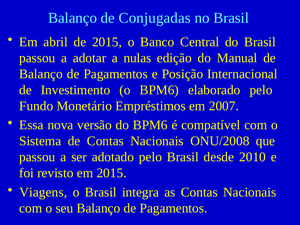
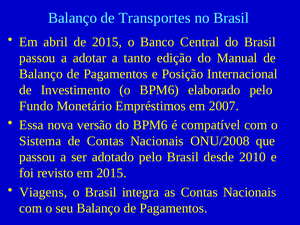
Conjugadas: Conjugadas -> Transportes
nulas: nulas -> tanto
